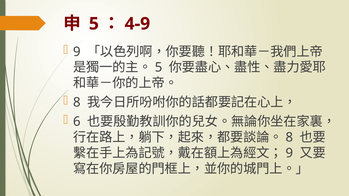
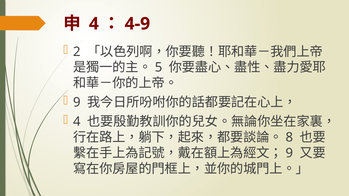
5 at (94, 24): 5 -> 4
9 at (77, 52): 9 -> 2
8 at (77, 103): 8 -> 9
6 at (77, 122): 6 -> 4
